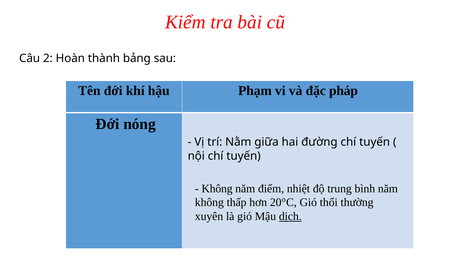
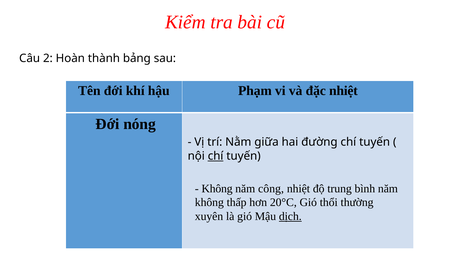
đặc pháp: pháp -> nhiệt
chí at (216, 156) underline: none -> present
điểm: điểm -> công
